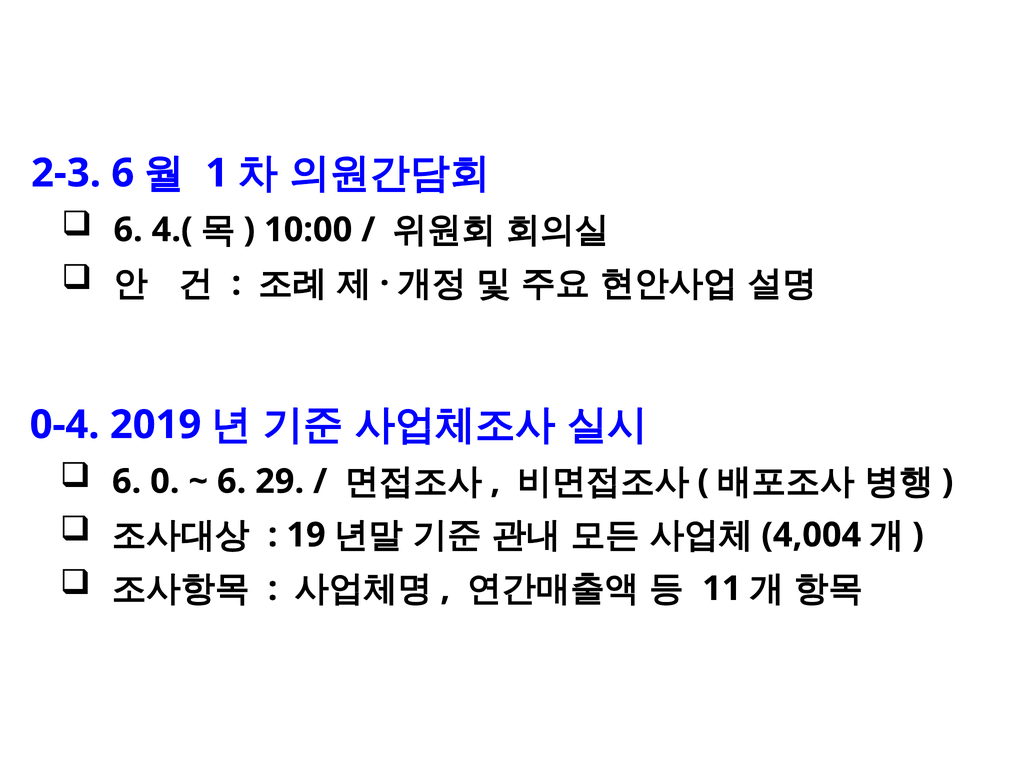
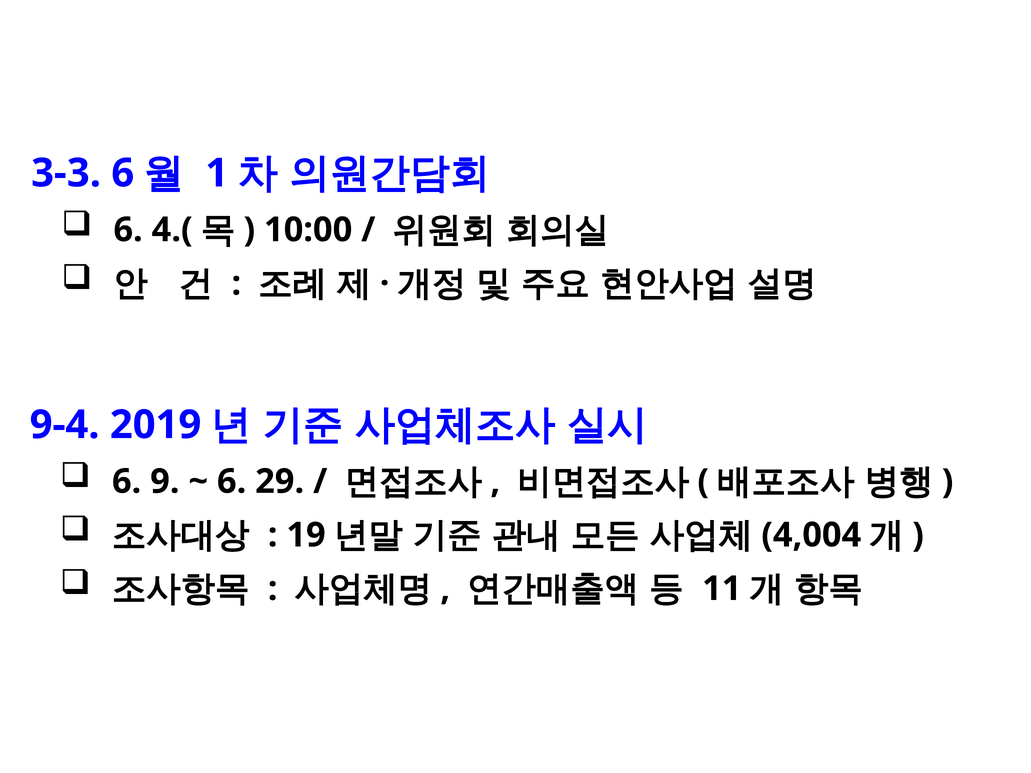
2-3: 2-3 -> 3-3
0-4: 0-4 -> 9-4
0: 0 -> 9
